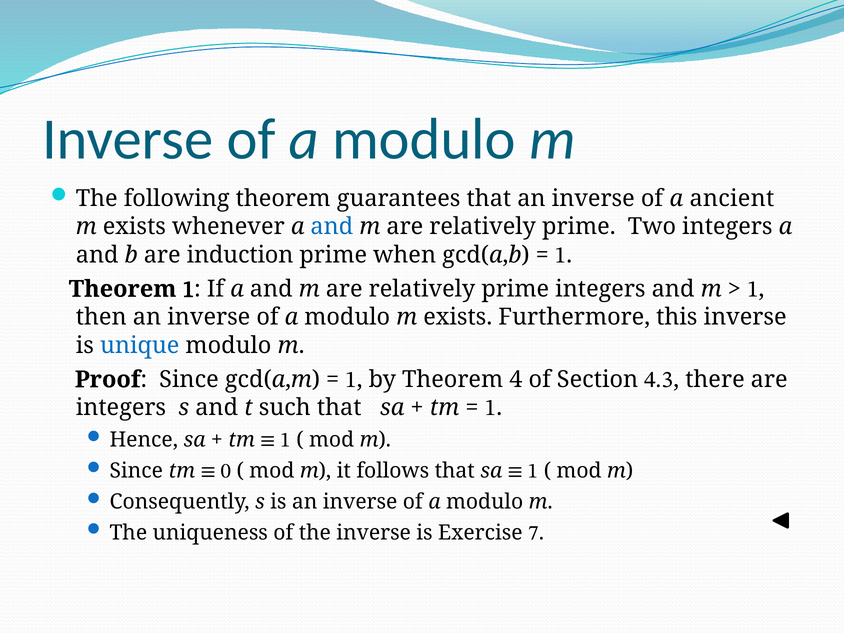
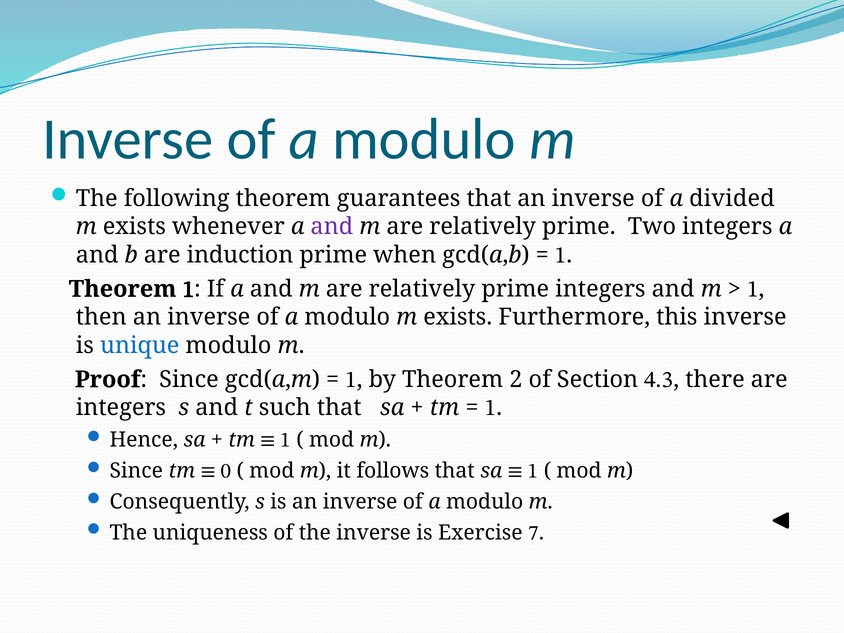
ancient: ancient -> divided
and at (332, 227) colour: blue -> purple
4: 4 -> 2
